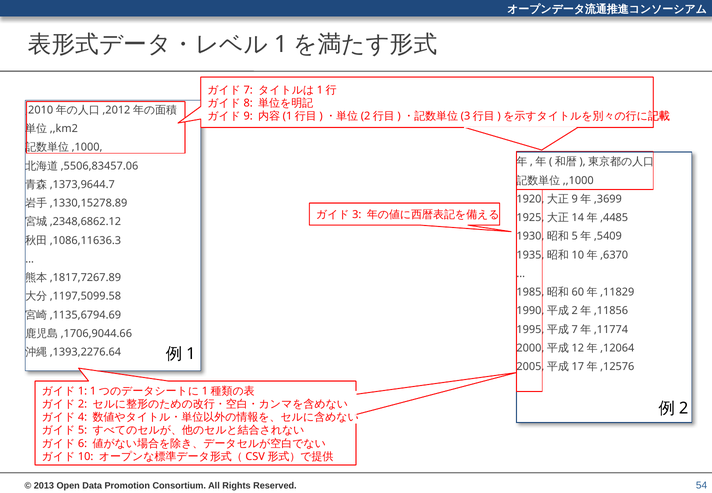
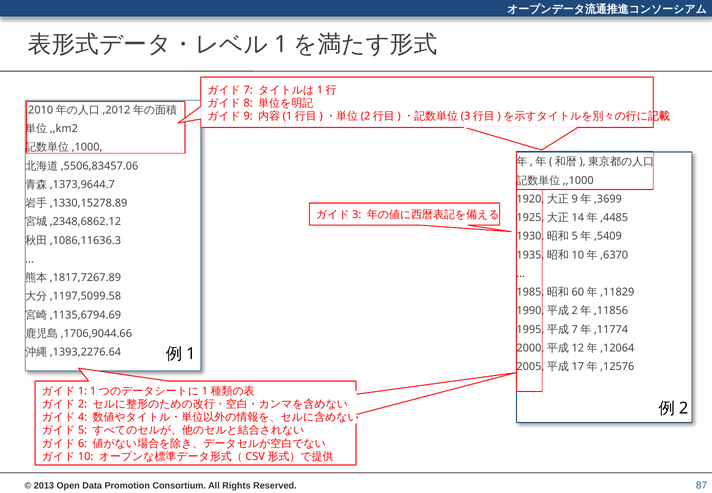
54: 54 -> 87
